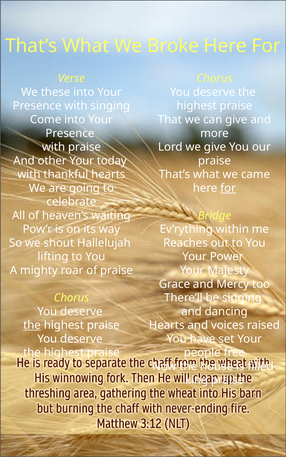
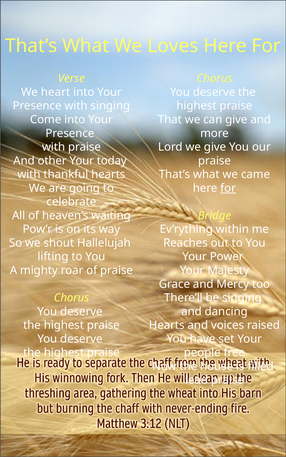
Broke: Broke -> Loves
these: these -> heart
the at (32, 326) underline: present -> none
king: king -> lead
